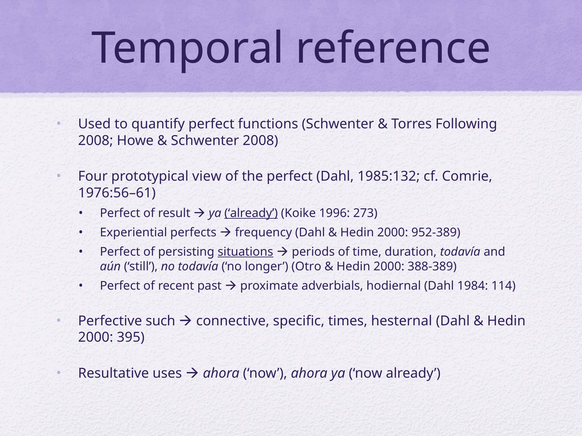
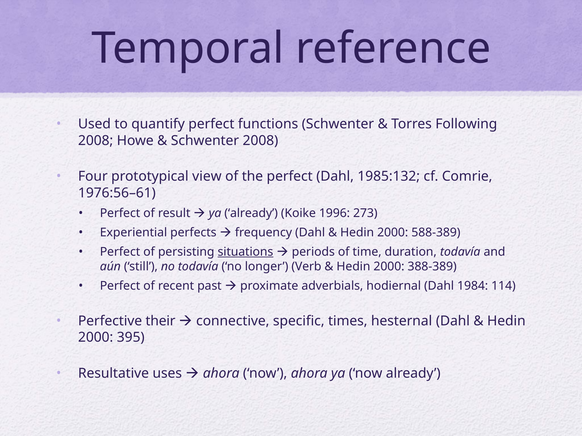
already at (251, 213) underline: present -> none
952-389: 952-389 -> 588-389
Otro: Otro -> Verb
such: such -> their
